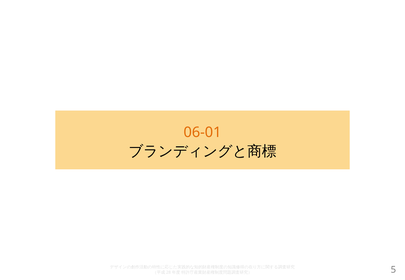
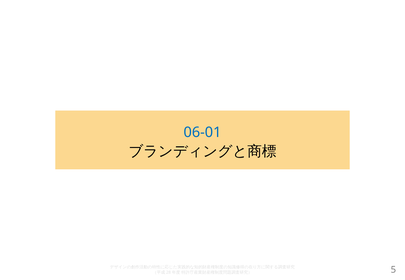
06-01 colour: orange -> blue
